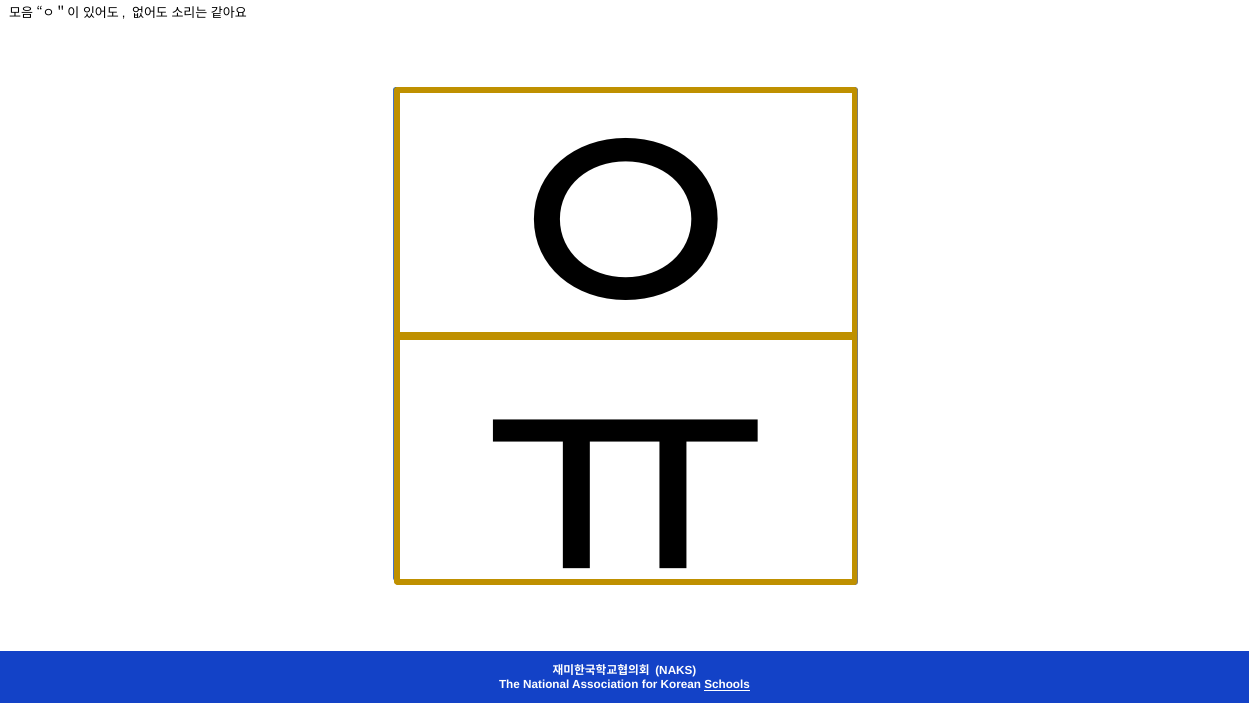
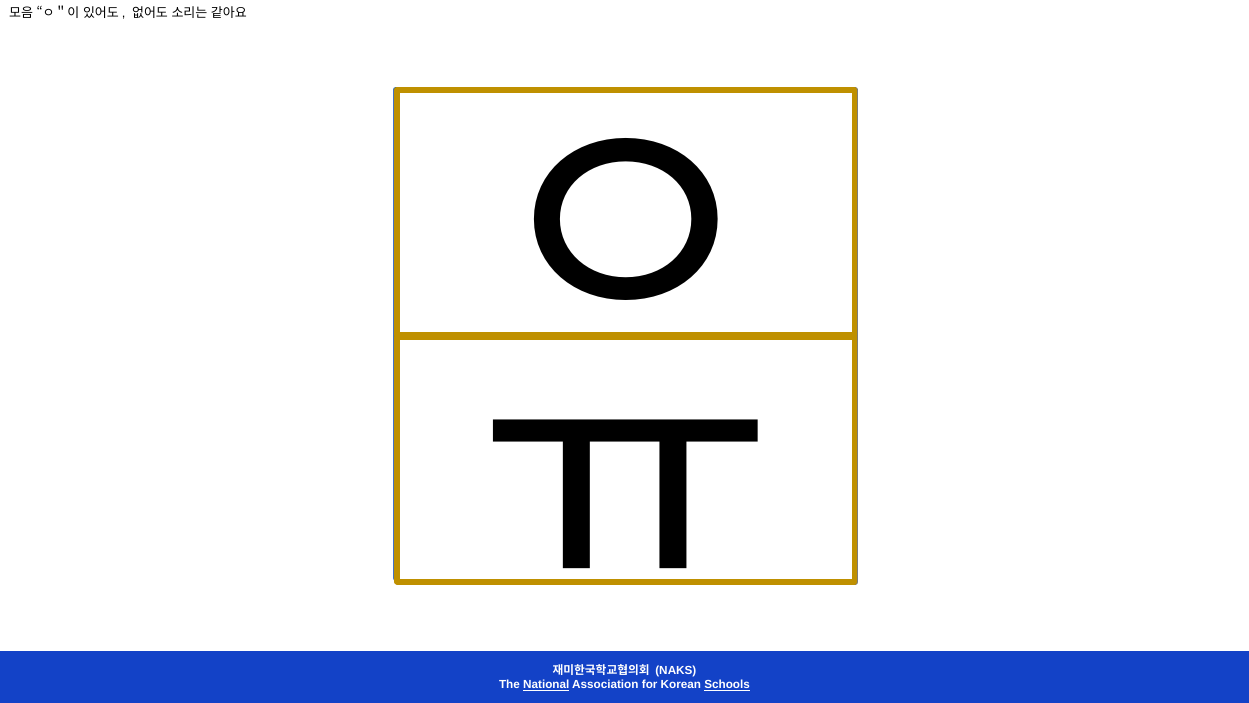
National underline: none -> present
